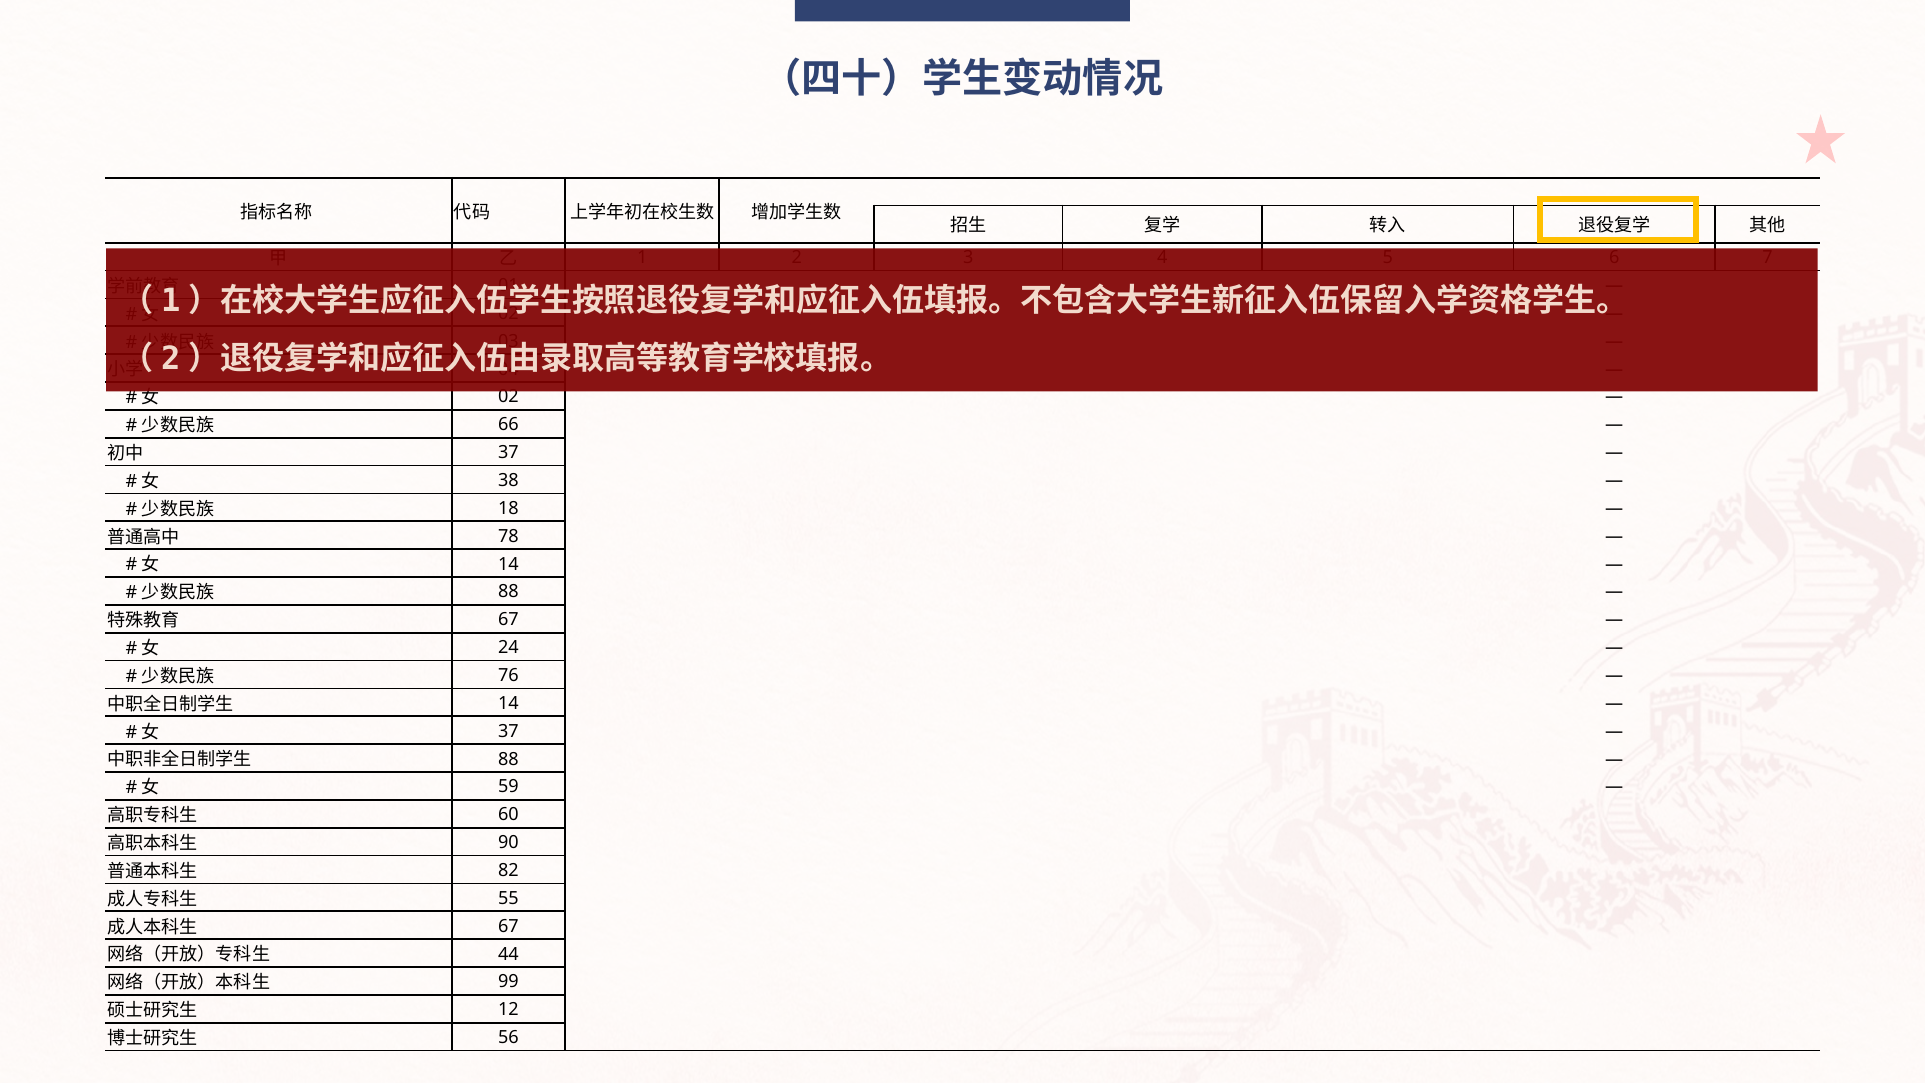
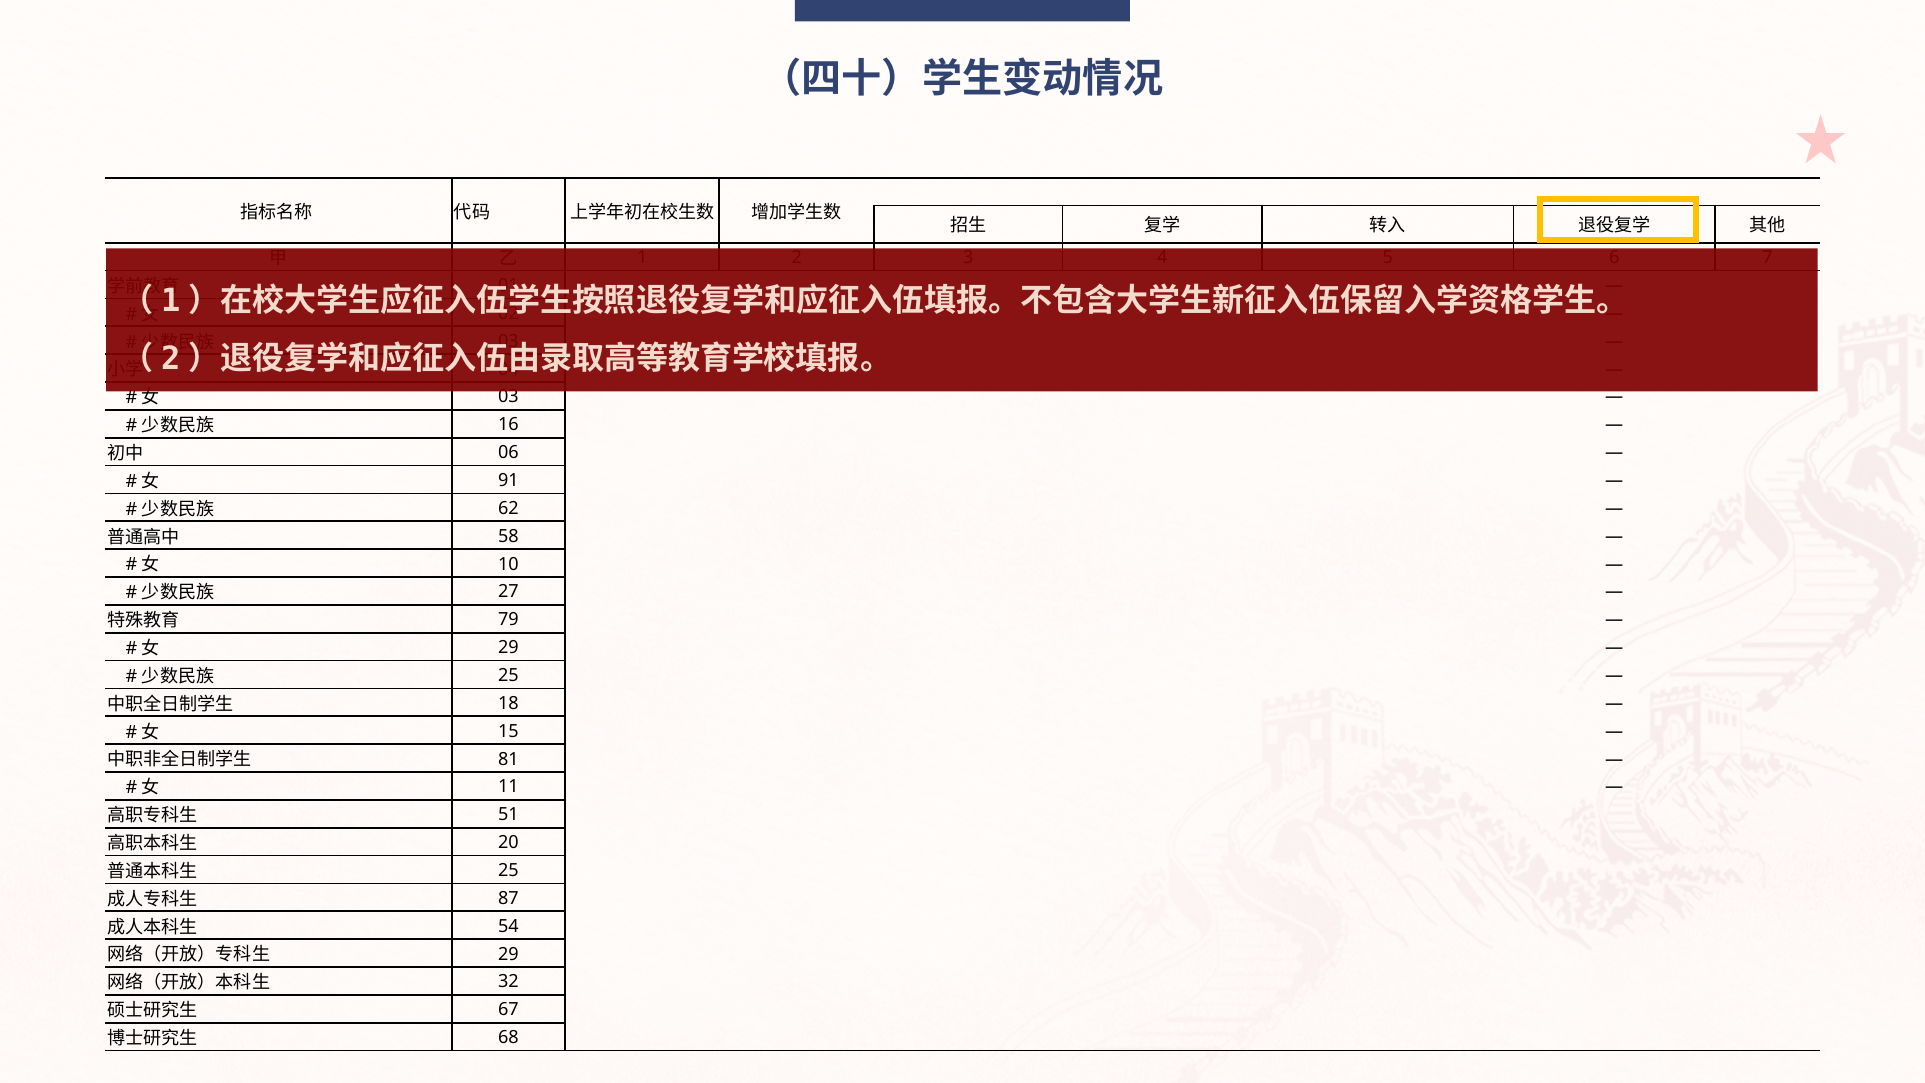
02 at (508, 397): 02 -> 03
66: 66 -> 16
37 at (508, 453): 37 -> 06
38: 38 -> 91
18: 18 -> 62
78: 78 -> 58
14 at (508, 564): 14 -> 10
88 at (508, 592): 88 -> 27
67 at (508, 620): 67 -> 79
24 at (508, 648): 24 -> 29
76 at (508, 675): 76 -> 25
14 at (508, 703): 14 -> 18
37 at (508, 731): 37 -> 15
88 at (508, 759): 88 -> 81
59: 59 -> 11
60: 60 -> 51
90: 90 -> 20
82 at (508, 870): 82 -> 25
55: 55 -> 87
67 at (508, 926): 67 -> 54
44 at (508, 954): 44 -> 29
99: 99 -> 32
12: 12 -> 67
56: 56 -> 68
